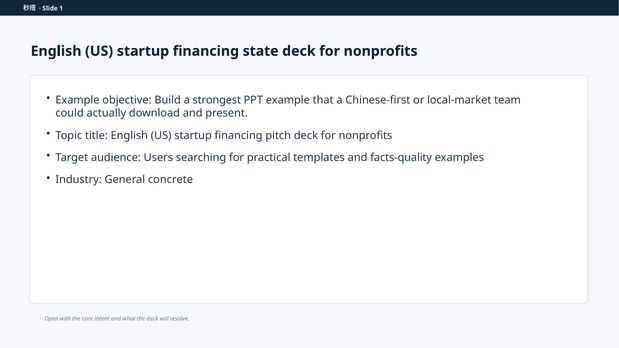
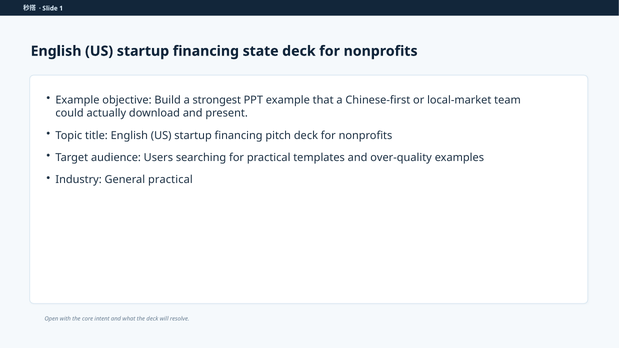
facts-quality: facts-quality -> over-quality
General concrete: concrete -> practical
